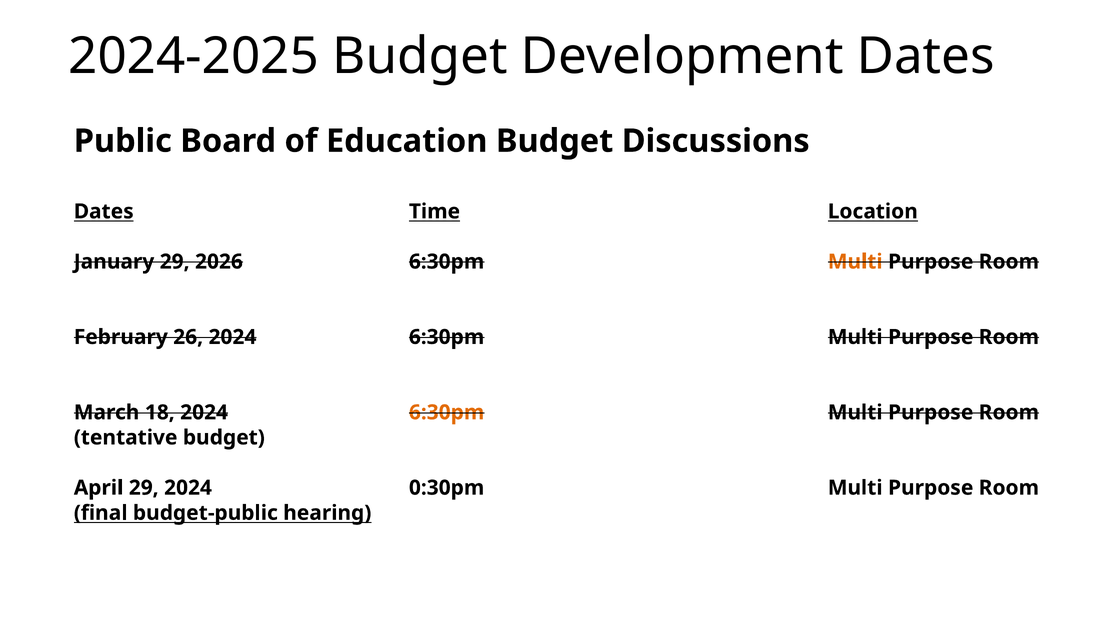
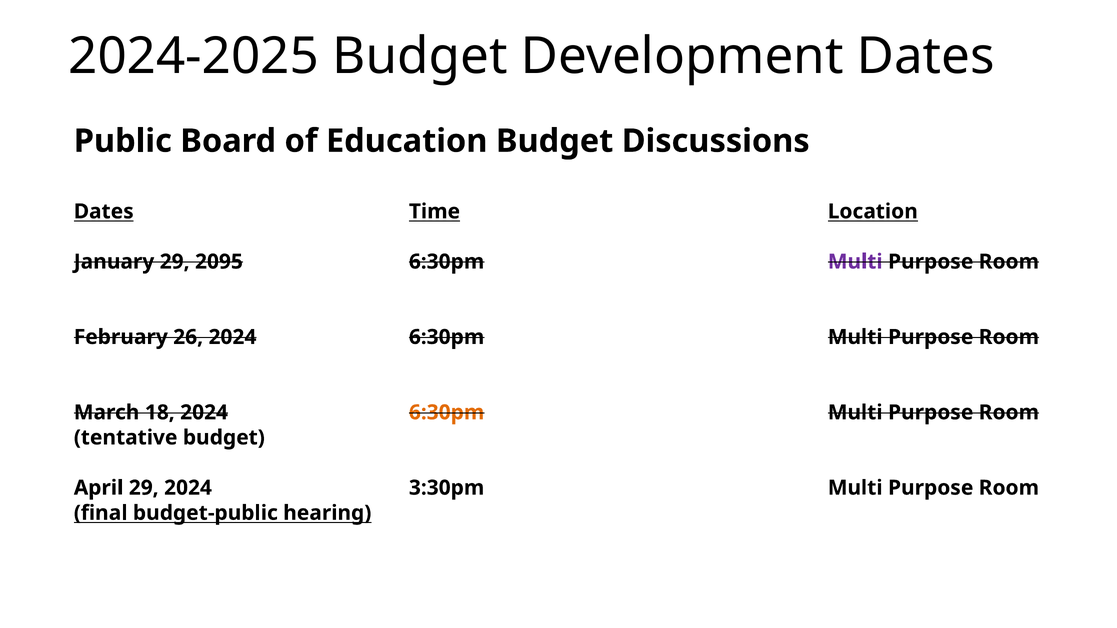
2026: 2026 -> 2095
Multi at (855, 262) colour: orange -> purple
0:30pm: 0:30pm -> 3:30pm
